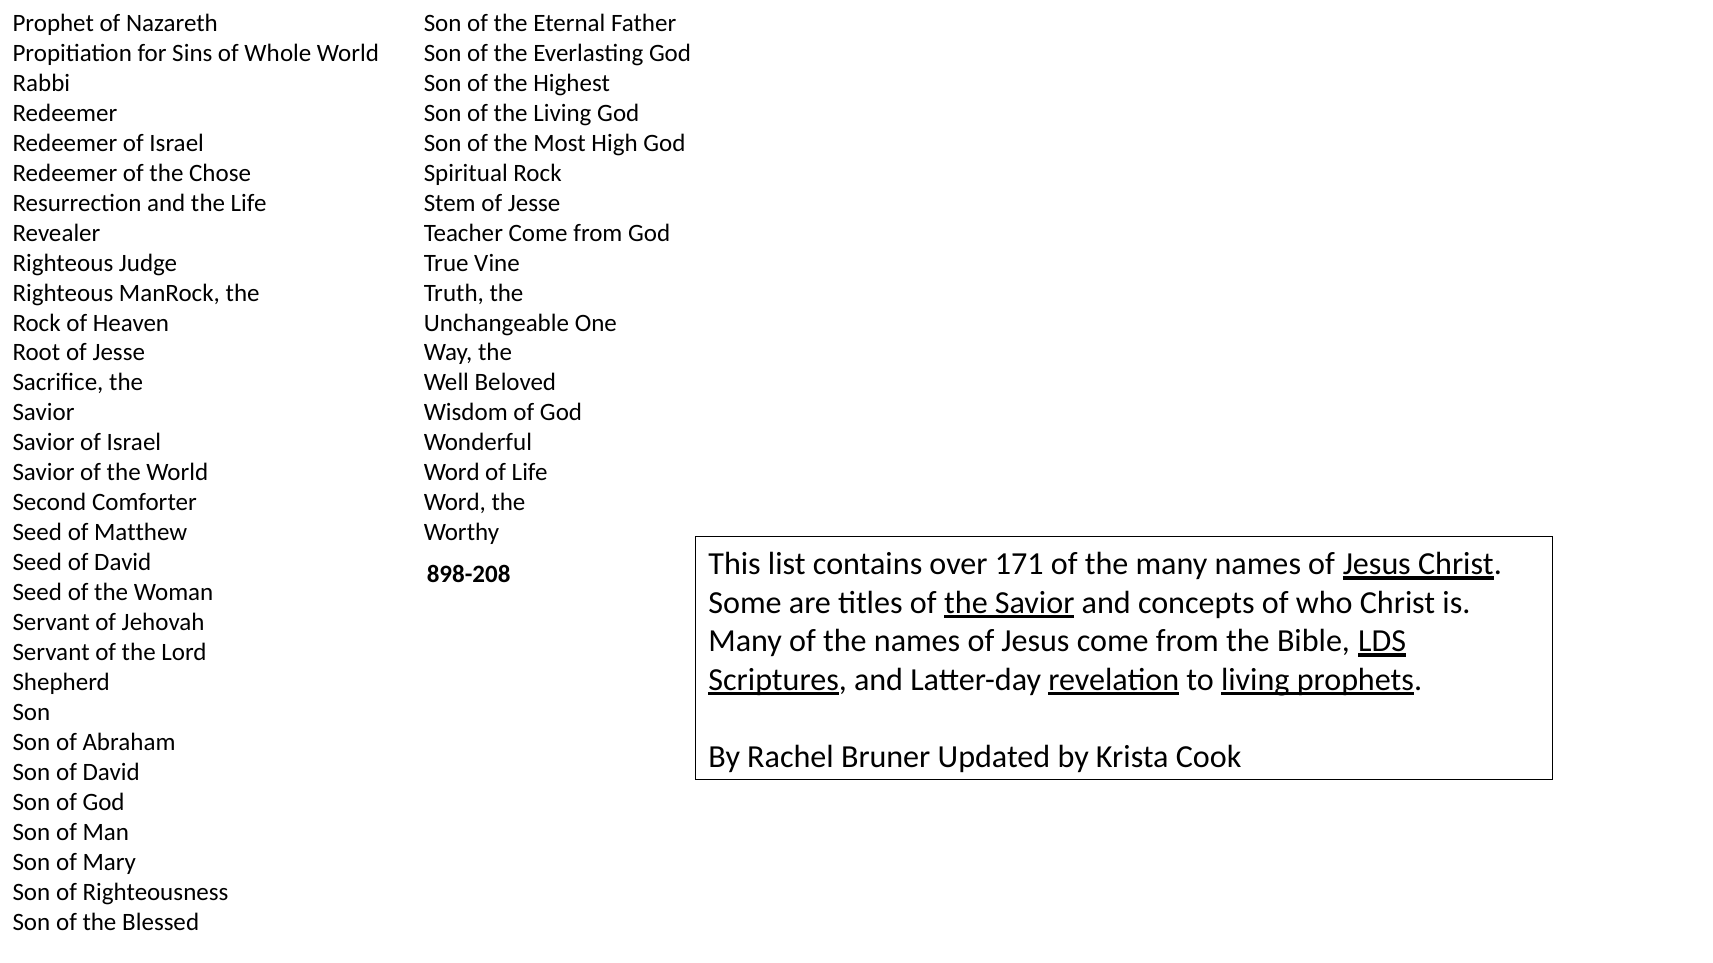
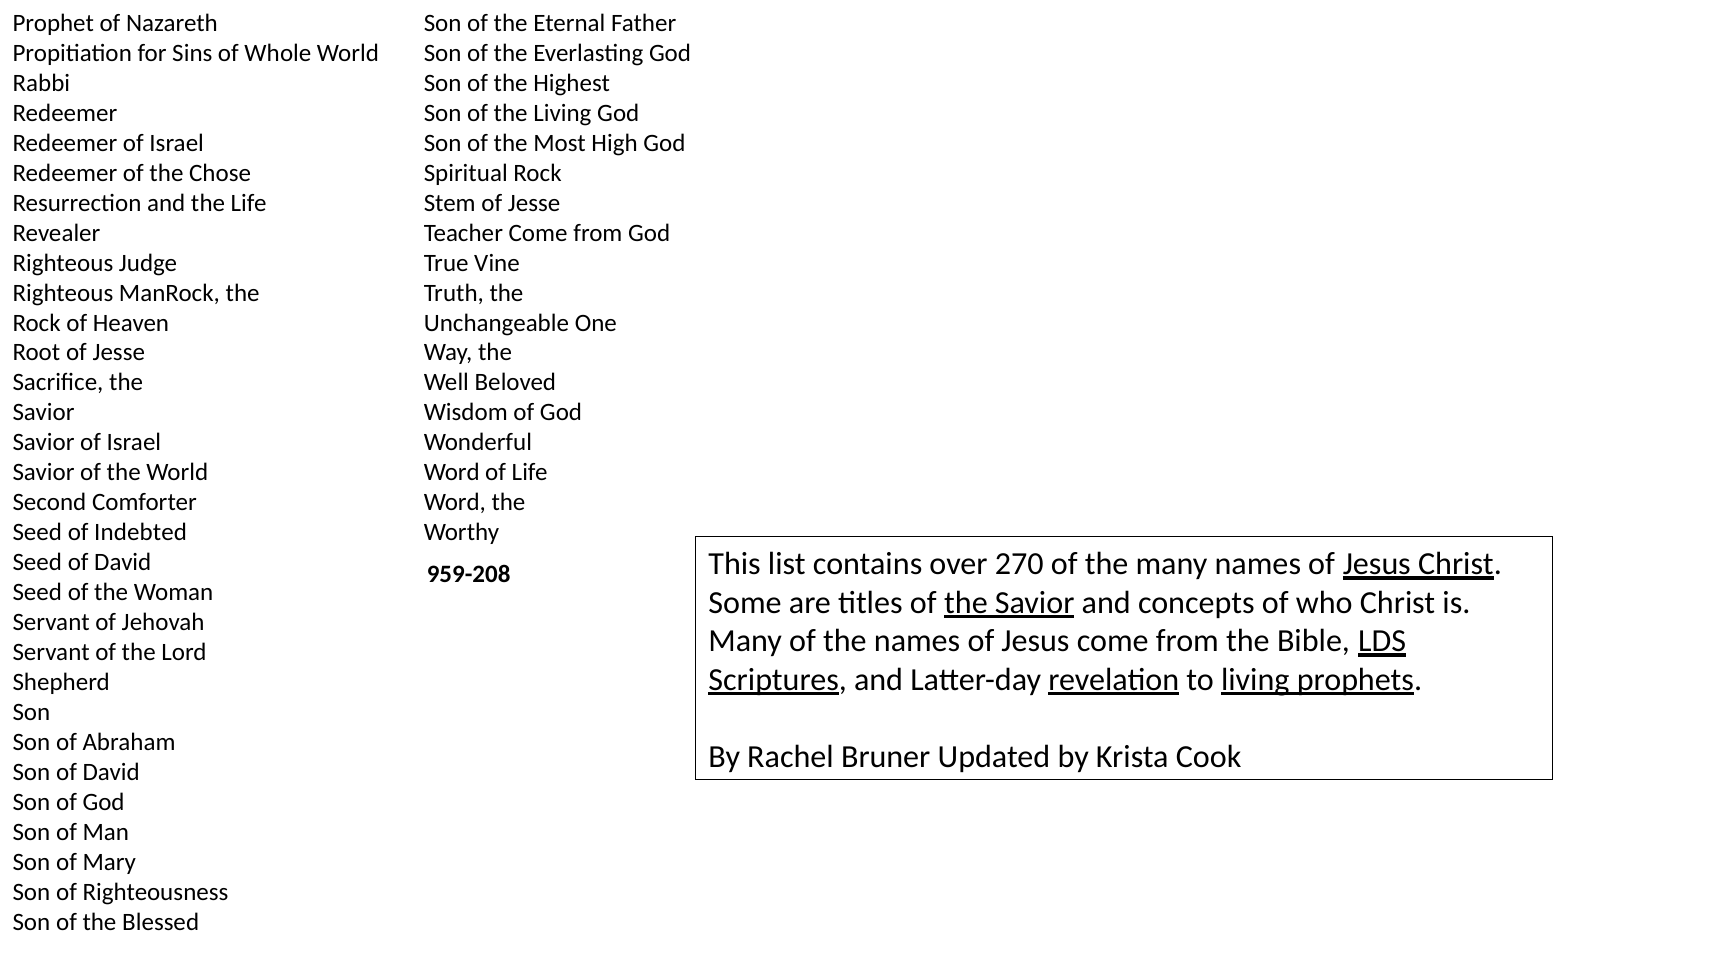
Matthew: Matthew -> Indebted
171: 171 -> 270
898-208: 898-208 -> 959-208
